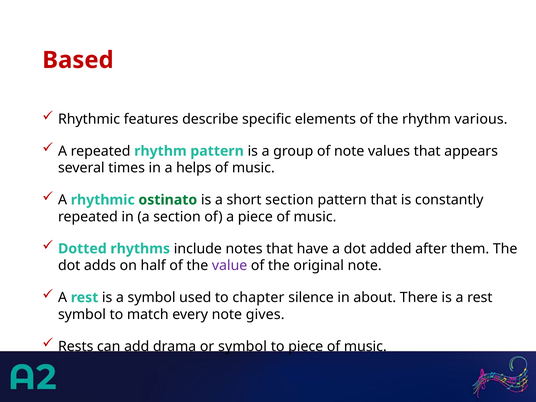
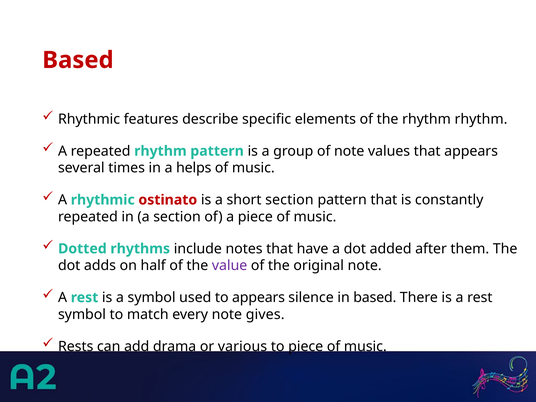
rhythm various: various -> rhythm
ostinato colour: green -> red
to chapter: chapter -> appears
in about: about -> based
or symbol: symbol -> various
